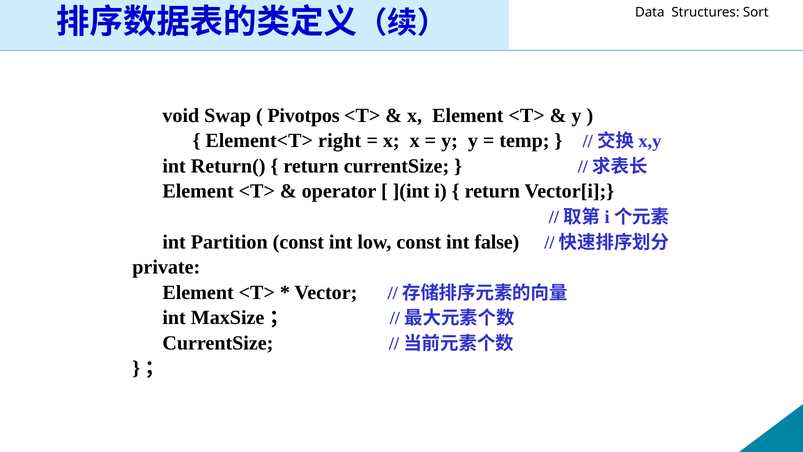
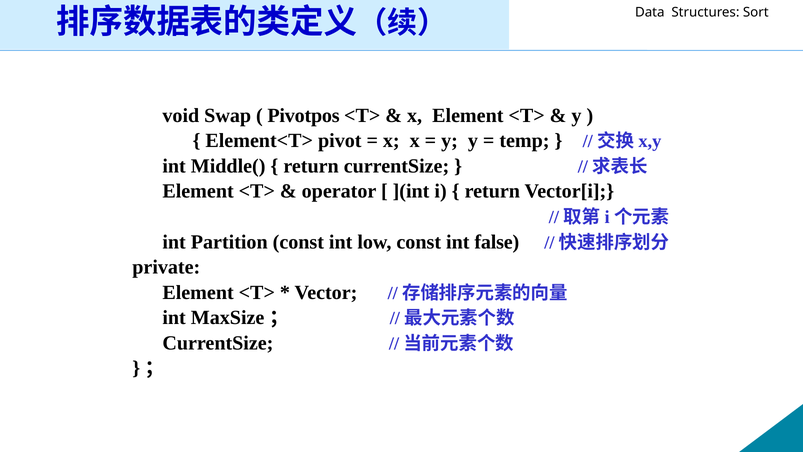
right: right -> pivot
Return(: Return( -> Middle(
